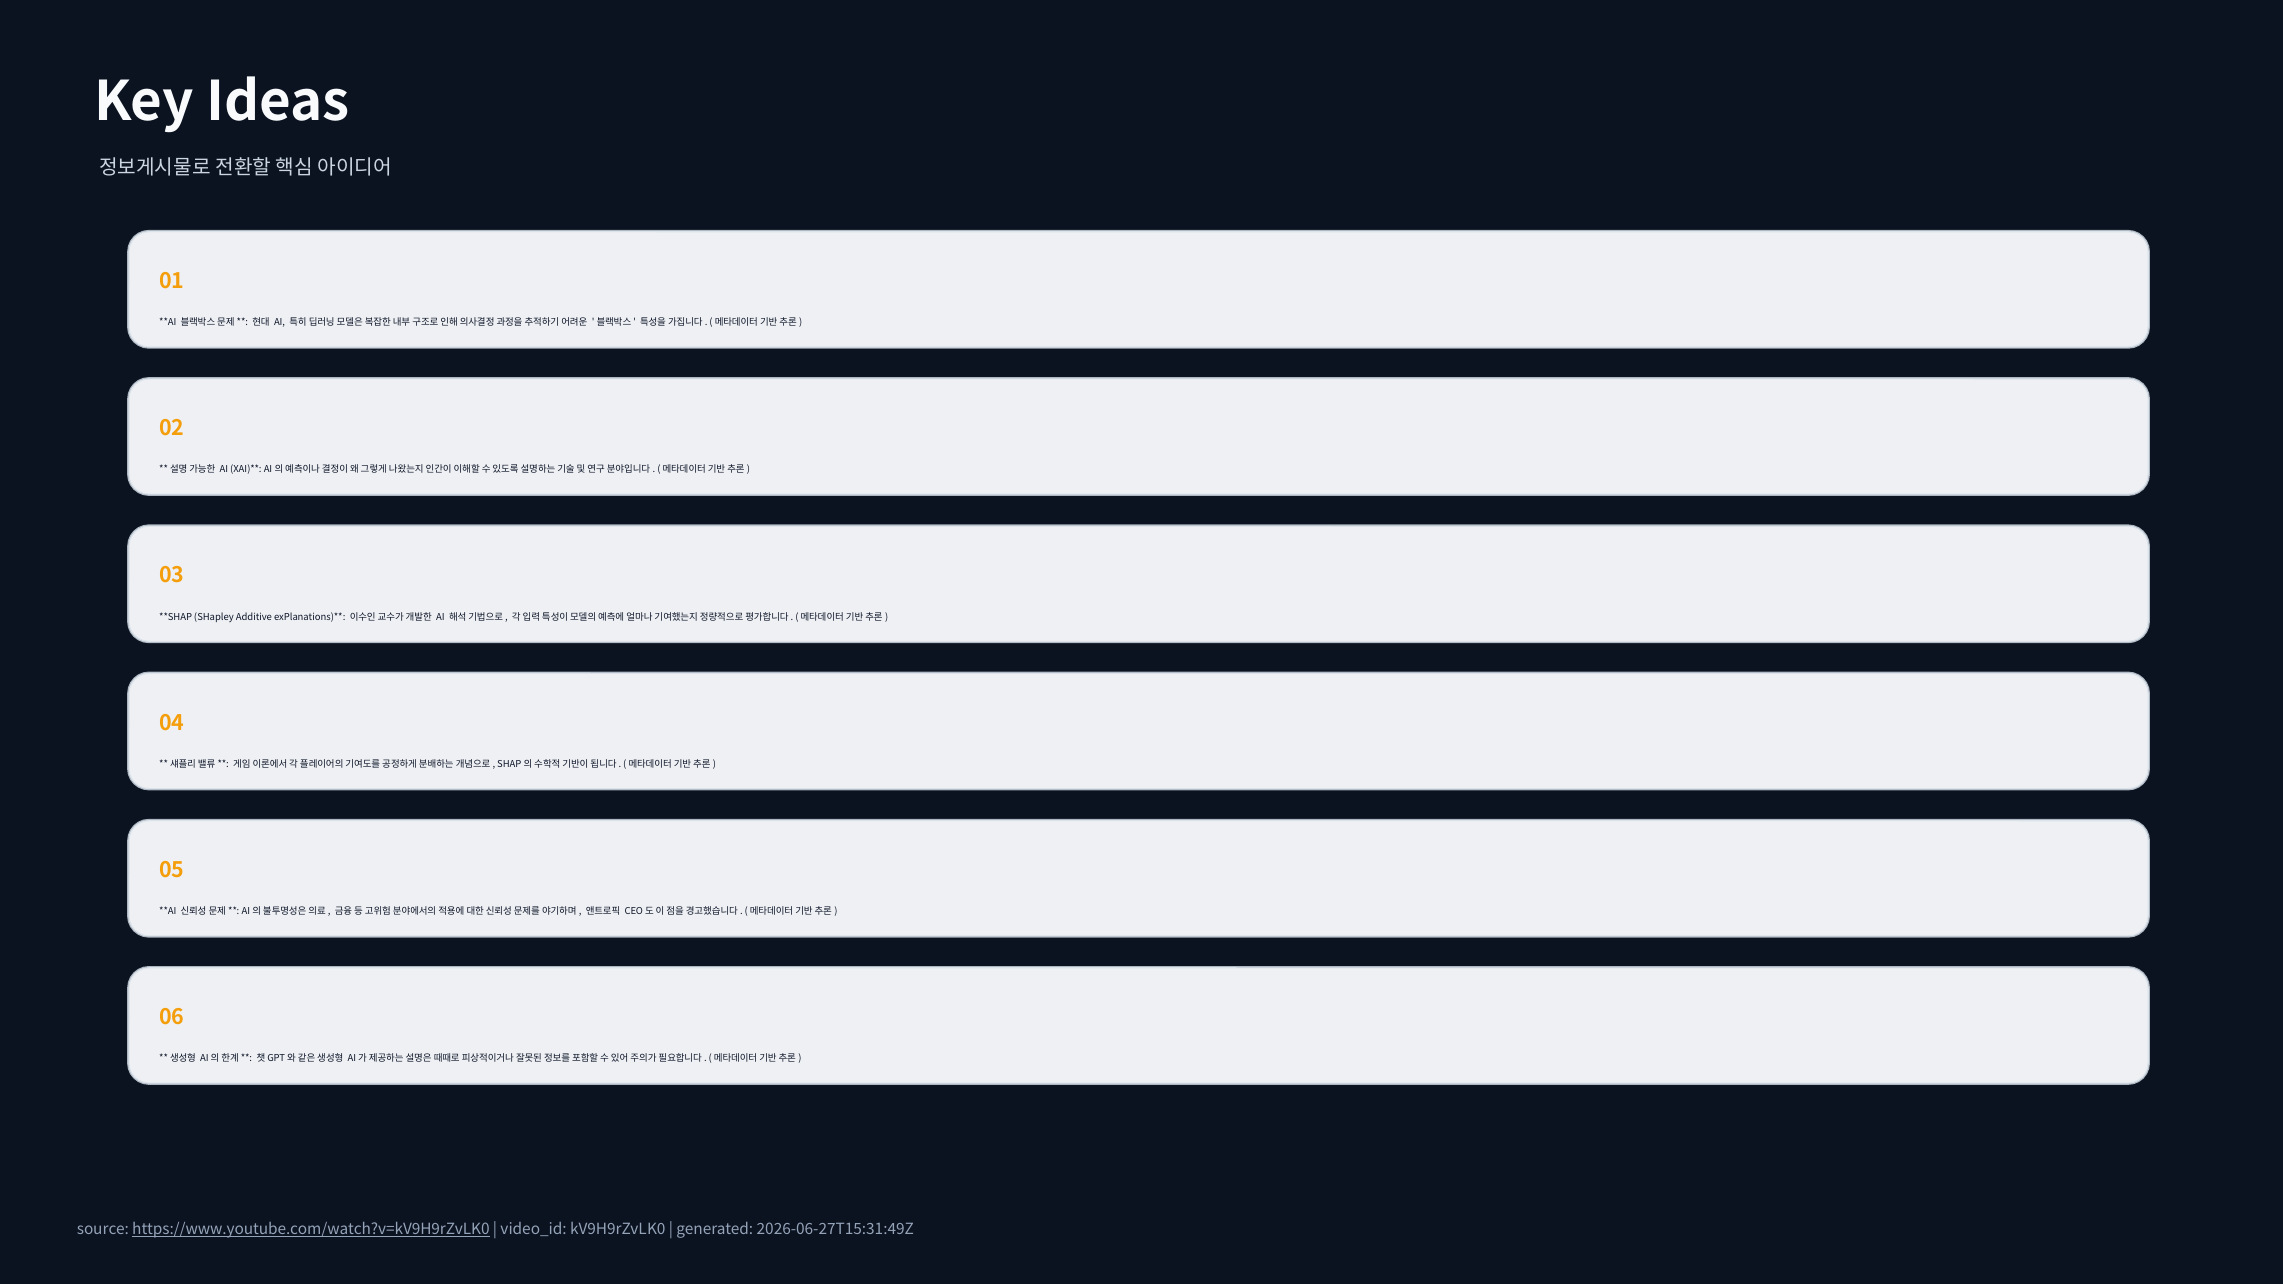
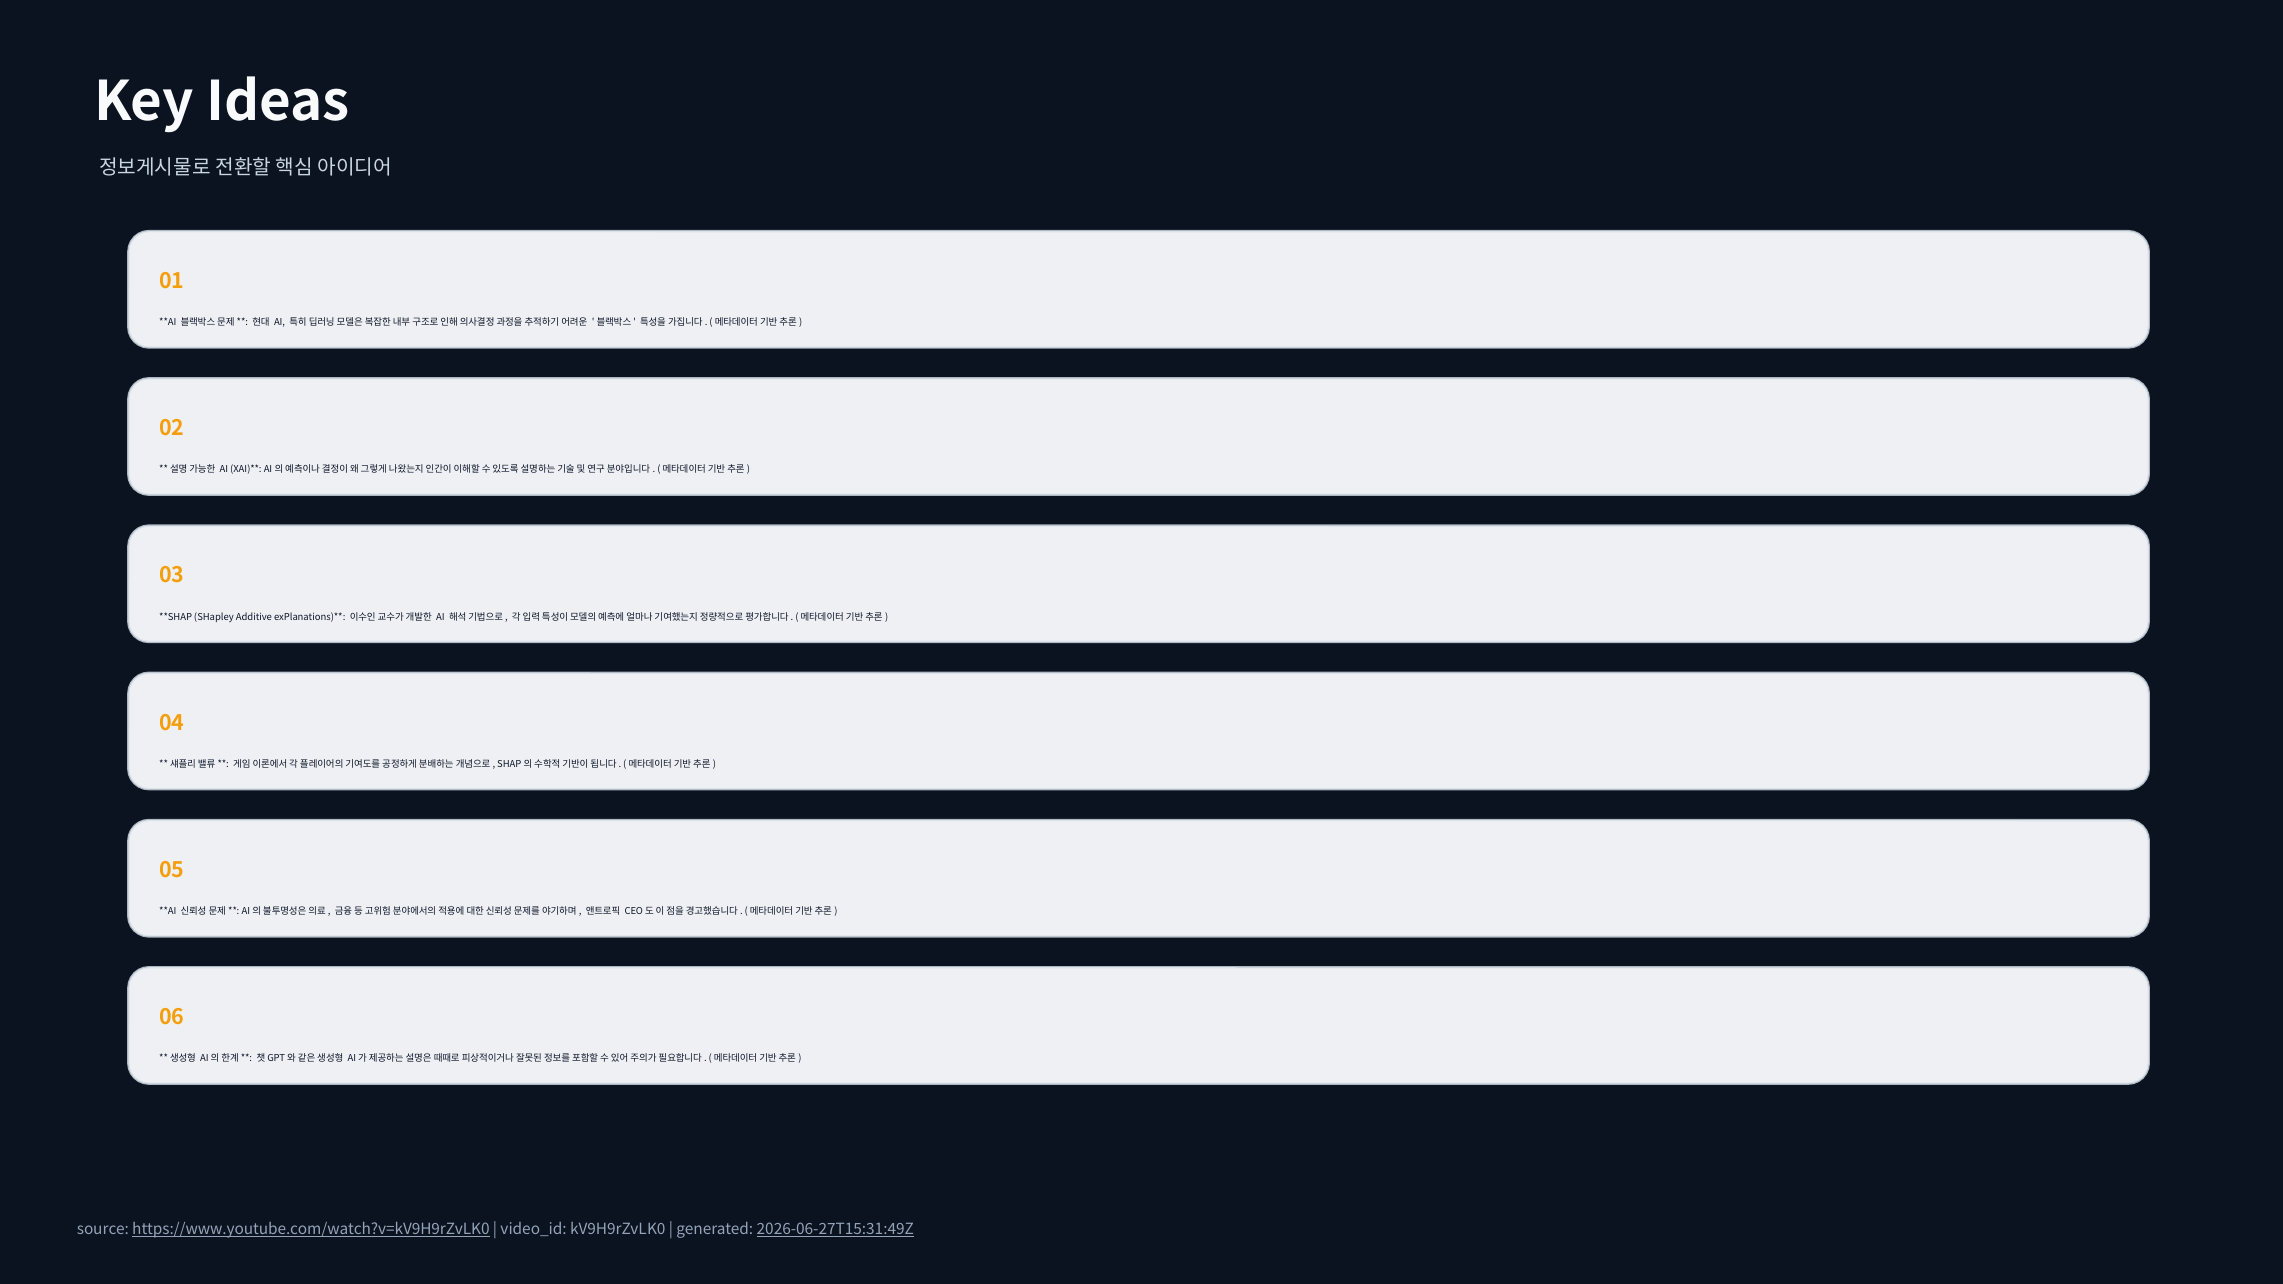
2026-06-27T15:31:49Z underline: none -> present
